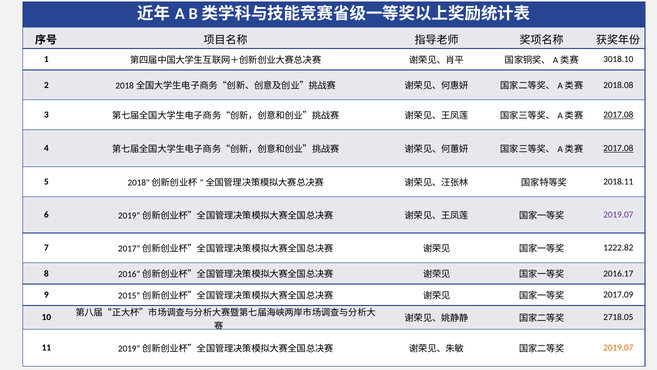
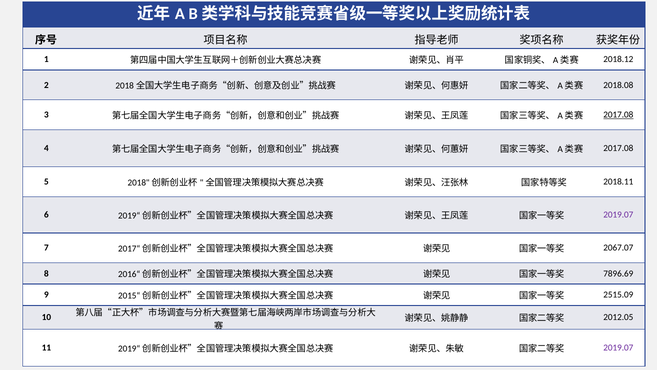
3018.10: 3018.10 -> 2018.12
2017.08 at (618, 148) underline: present -> none
1222.82: 1222.82 -> 2067.07
2016.17: 2016.17 -> 7896.69
2017.09: 2017.09 -> 2515.09
2718.05: 2718.05 -> 2012.05
2019.07 at (618, 347) colour: orange -> purple
